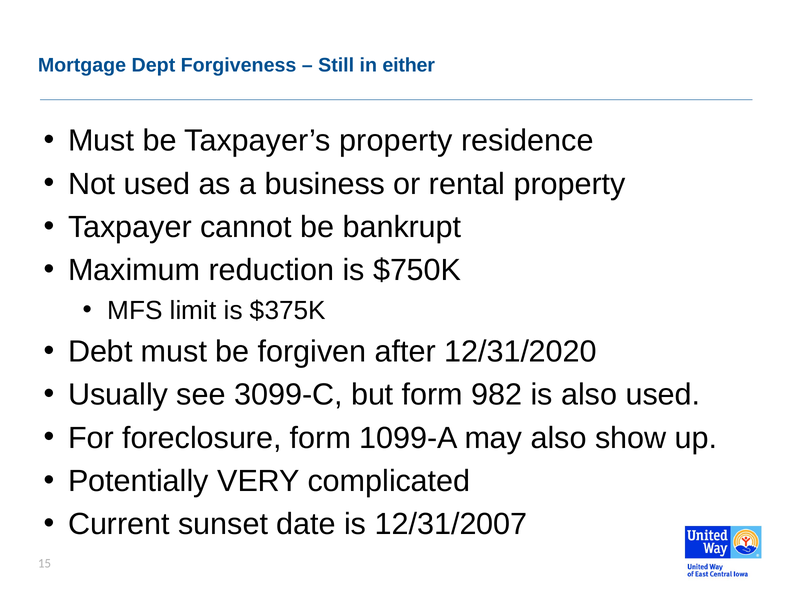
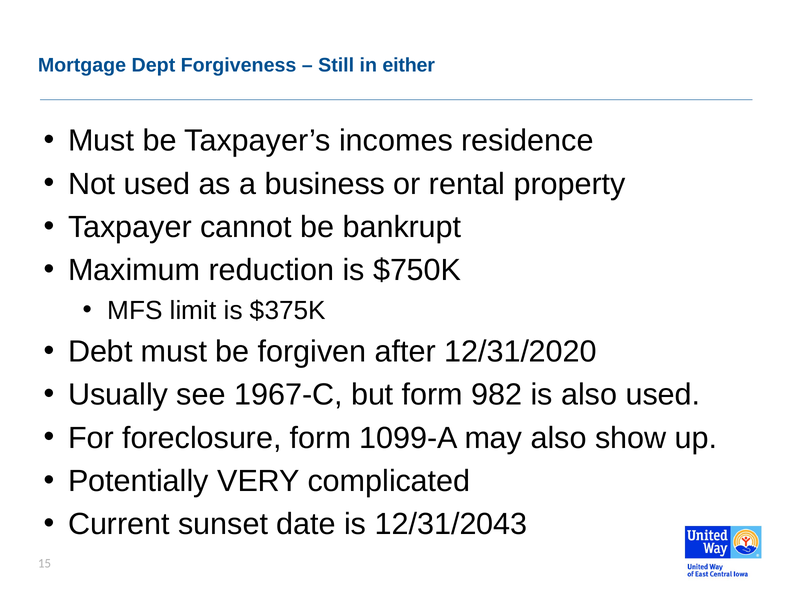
Taxpayer’s property: property -> incomes
3099-C: 3099-C -> 1967-C
12/31/2007: 12/31/2007 -> 12/31/2043
